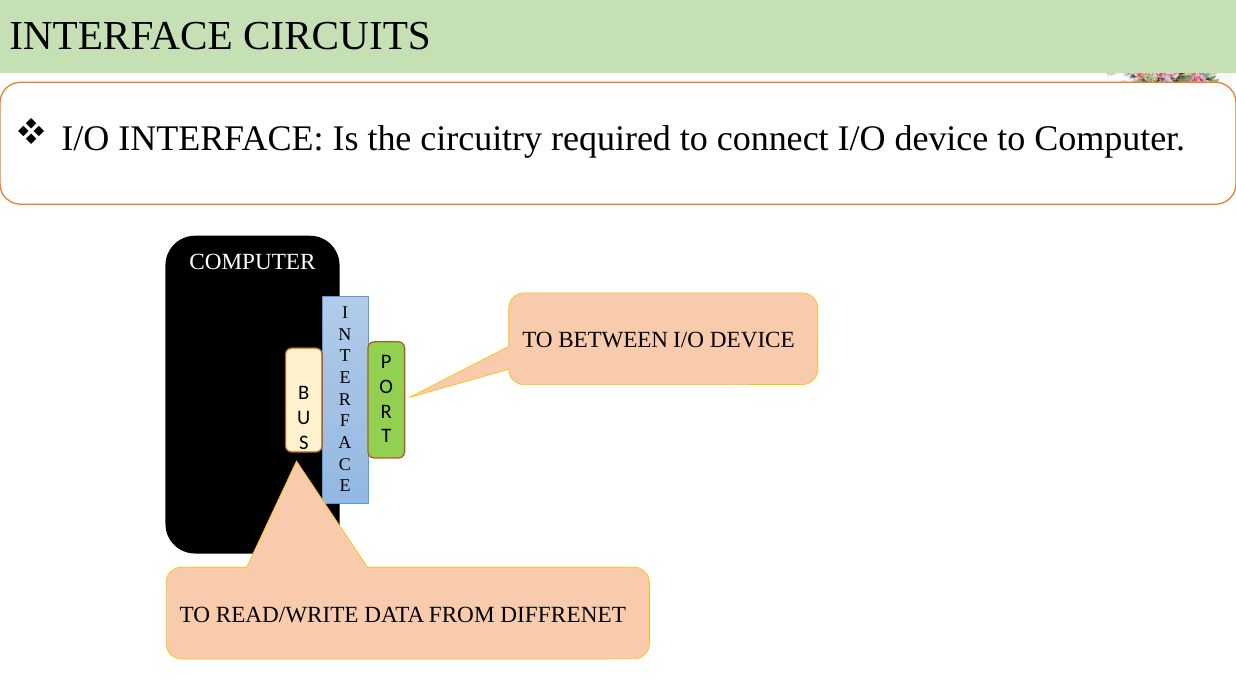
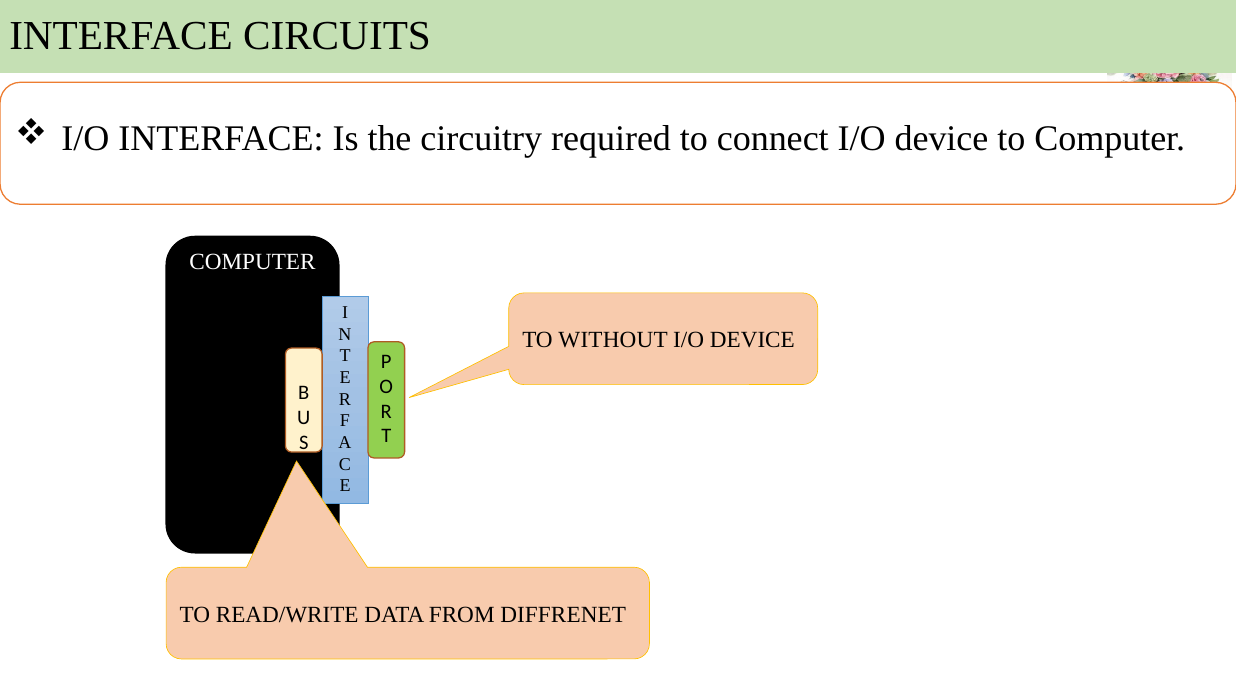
BETWEEN: BETWEEN -> WITHOUT
